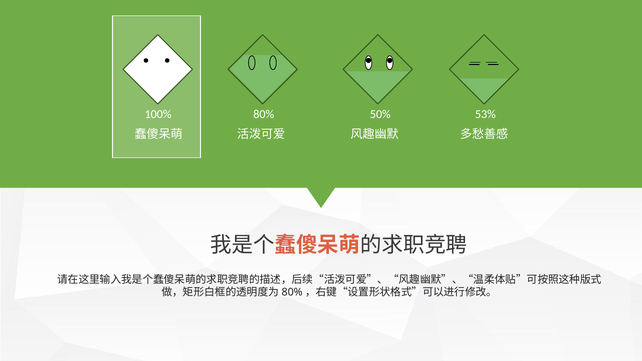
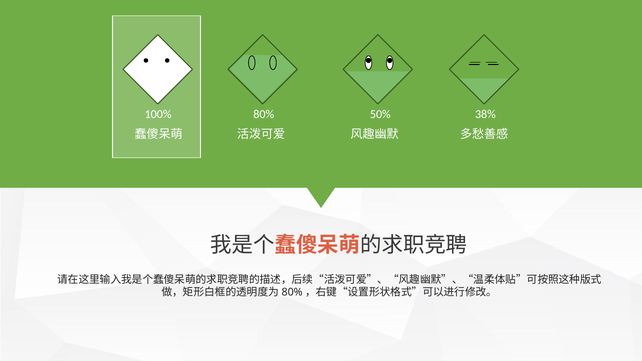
53%: 53% -> 38%
